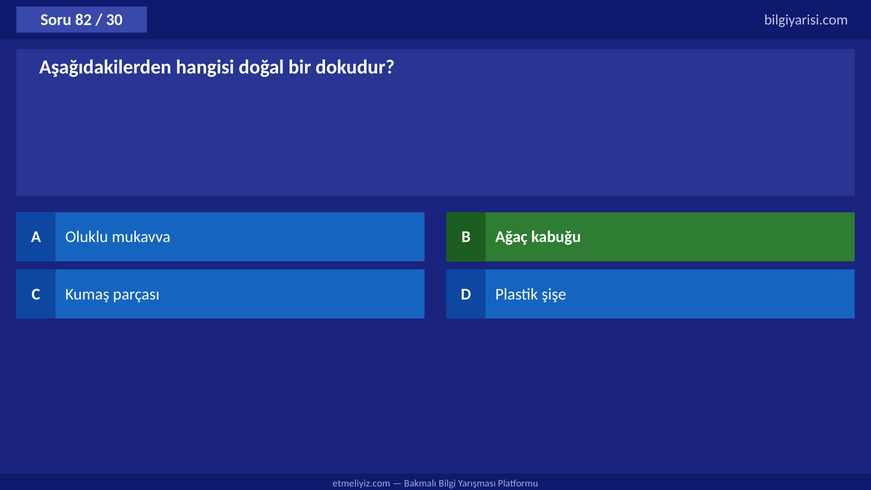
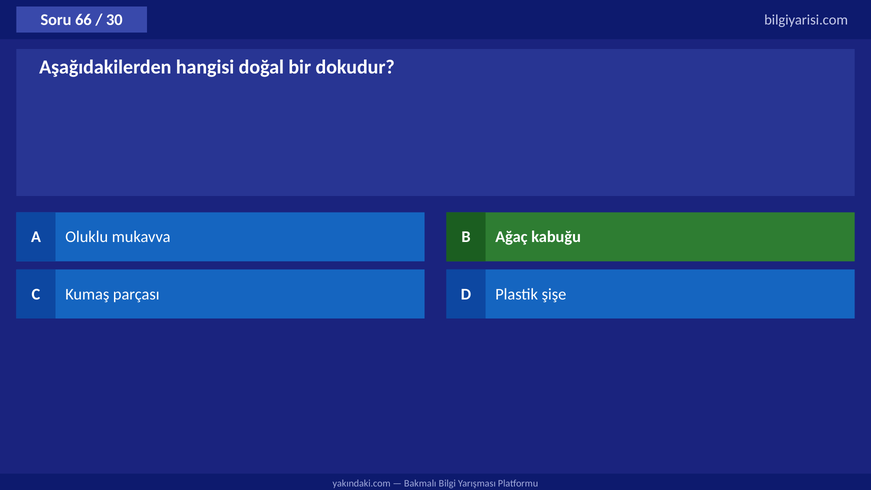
82: 82 -> 66
etmeliyiz.com: etmeliyiz.com -> yakındaki.com
